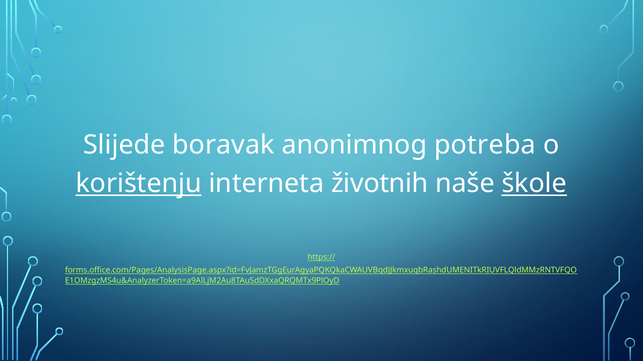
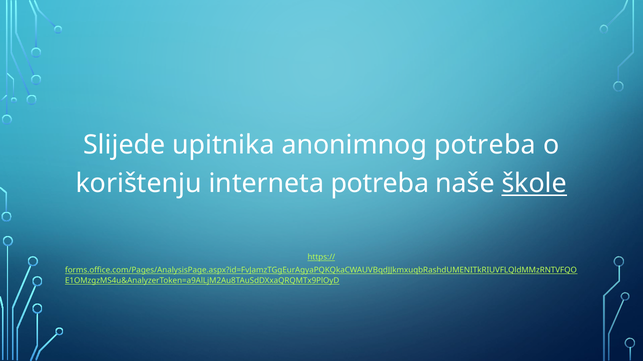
boravak: boravak -> upitnika
korištenju underline: present -> none
interneta životnih: životnih -> potreba
